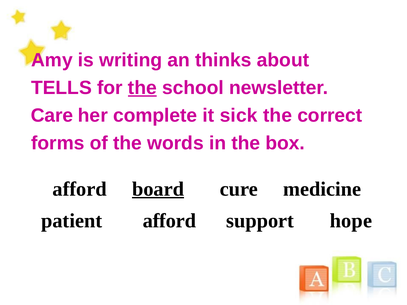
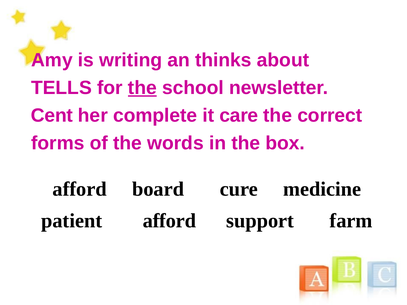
Care: Care -> Cent
sick: sick -> care
board underline: present -> none
hope: hope -> farm
